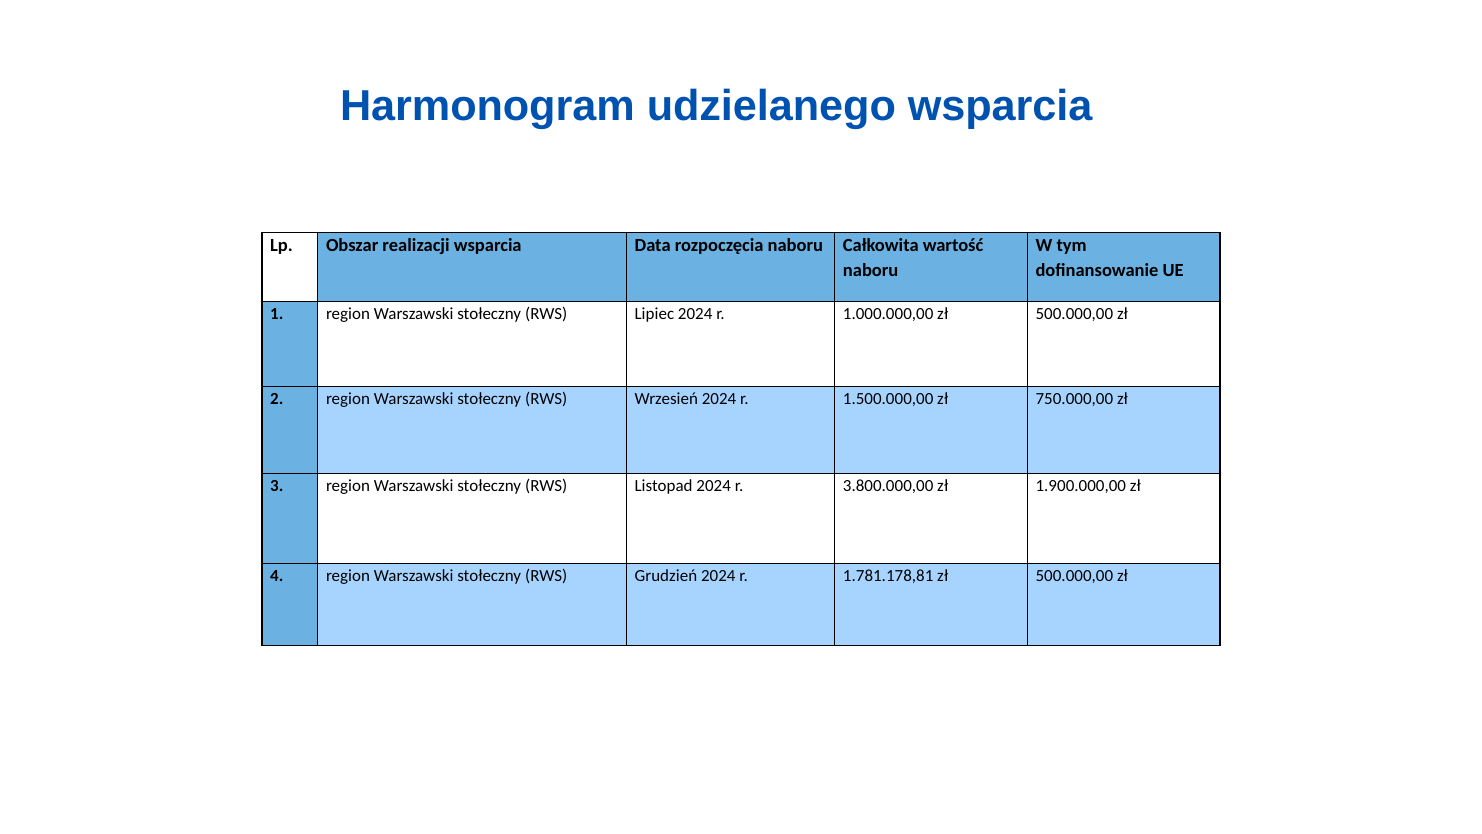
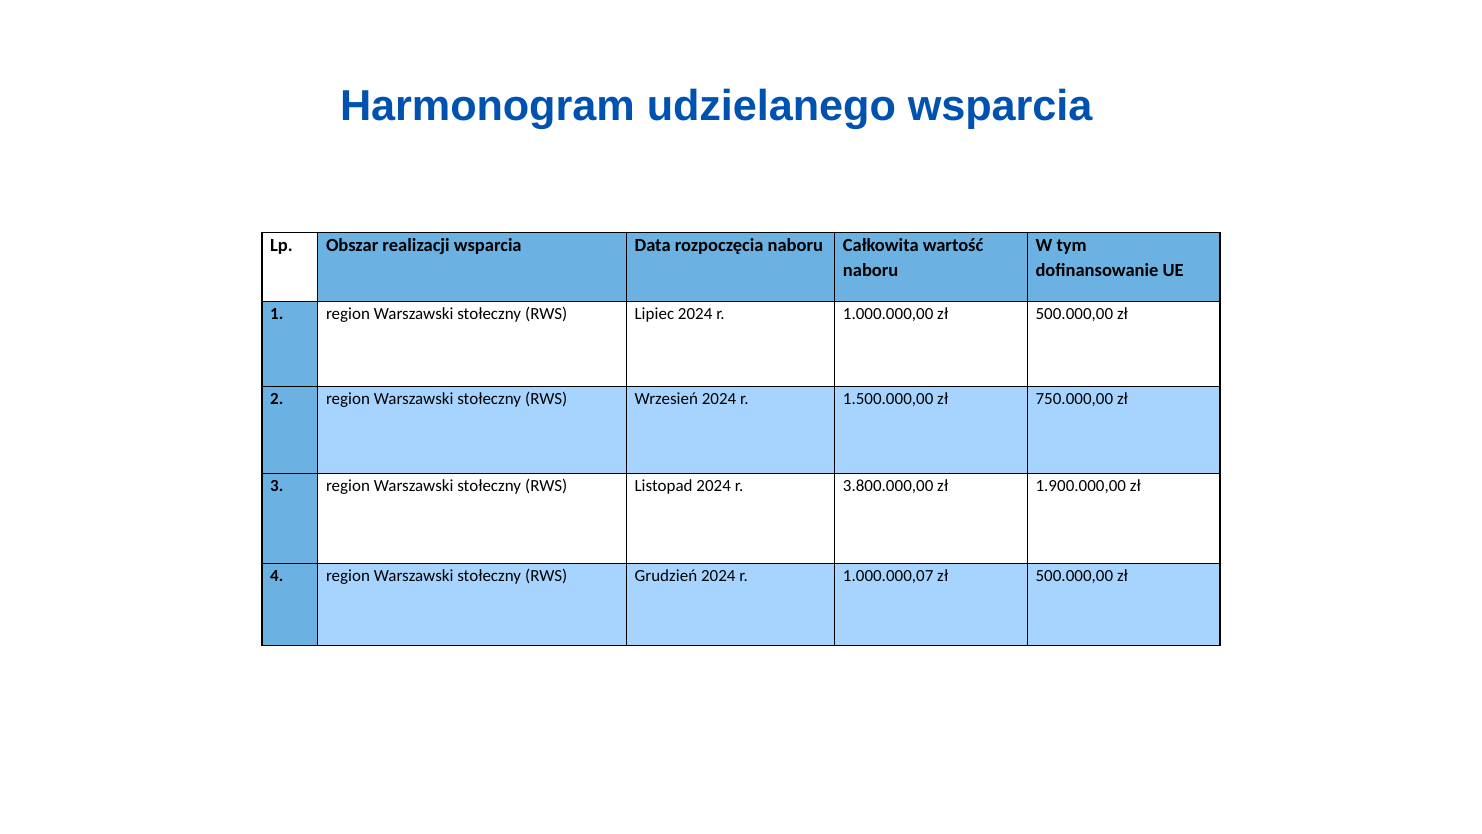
1.781.178,81: 1.781.178,81 -> 1.000.000,07
